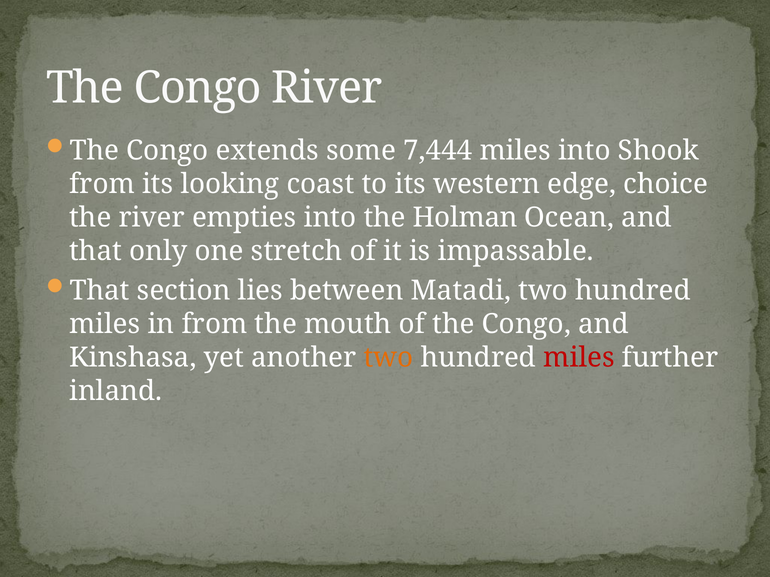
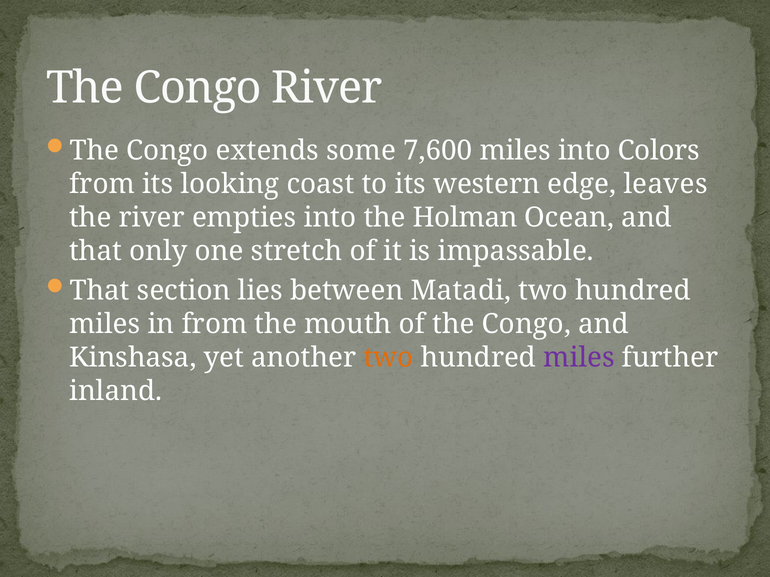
7,444: 7,444 -> 7,600
Shook: Shook -> Colors
choice: choice -> leaves
miles at (579, 358) colour: red -> purple
